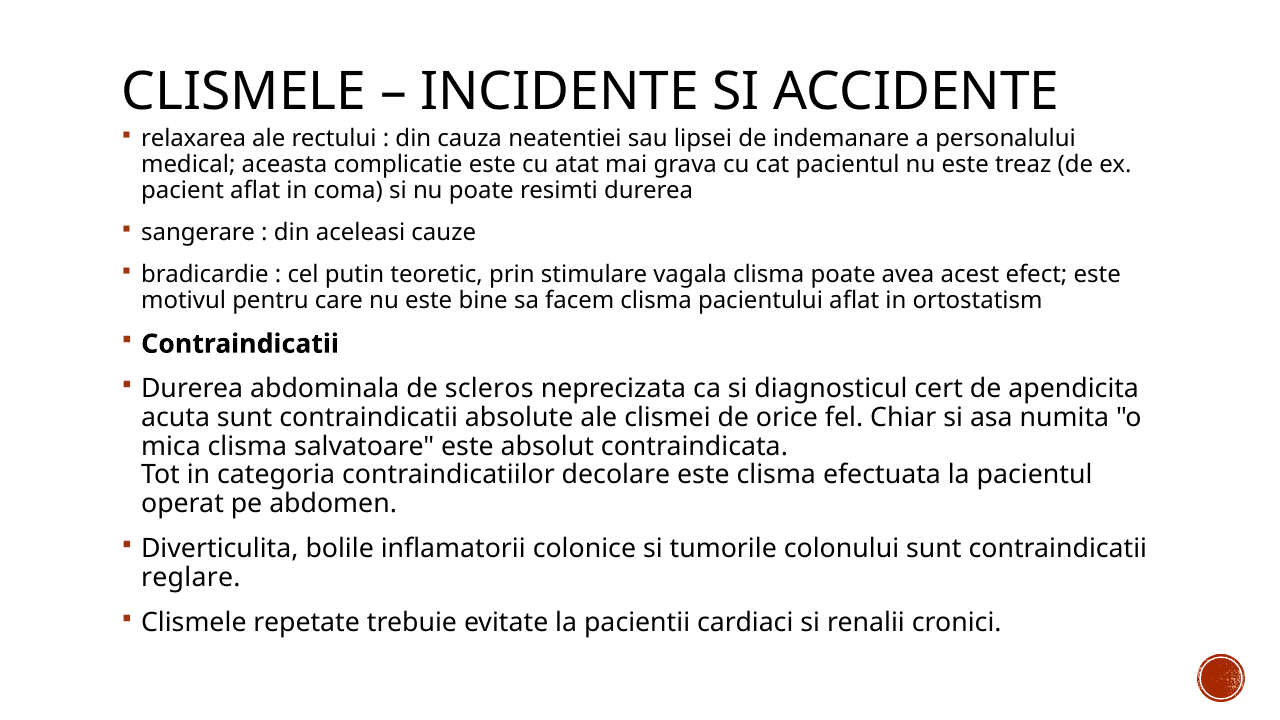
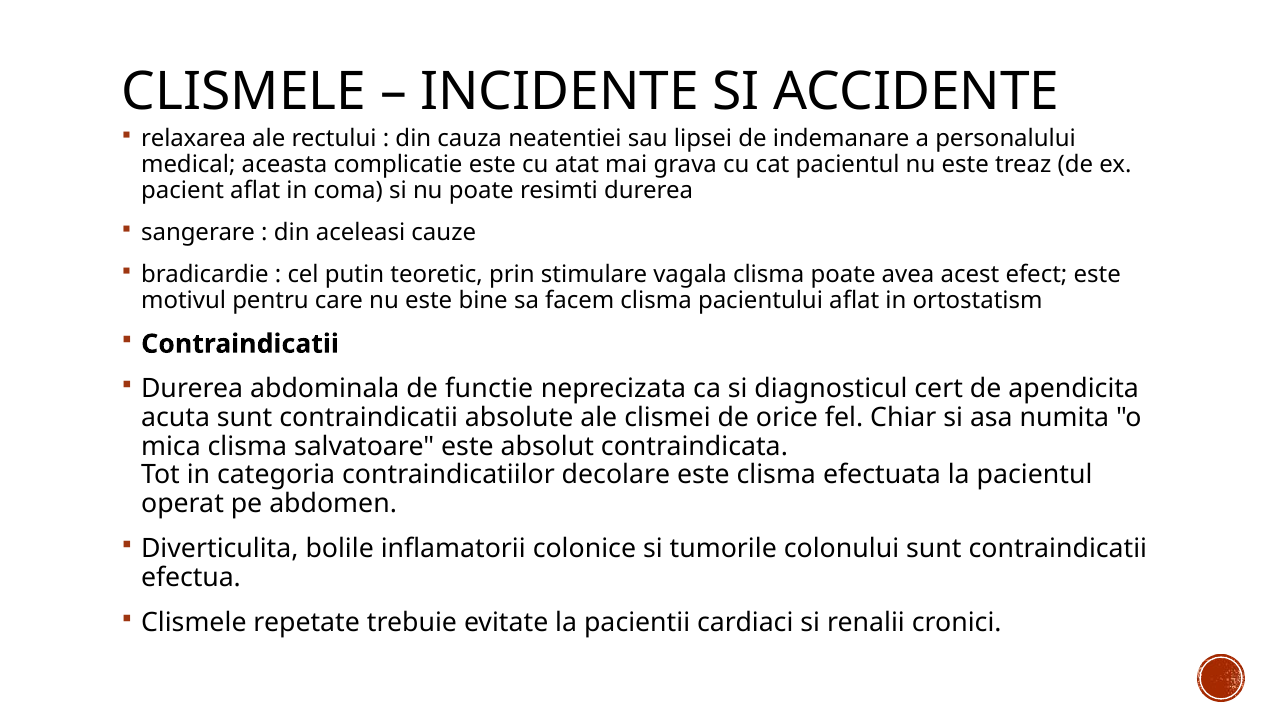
scleros: scleros -> functie
reglare: reglare -> efectua
